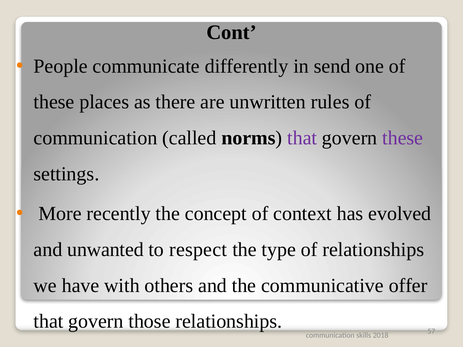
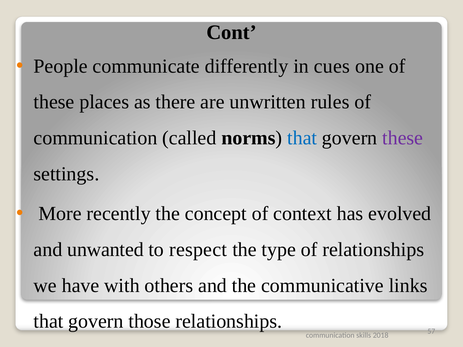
send: send -> cues
that at (302, 138) colour: purple -> blue
offer: offer -> links
